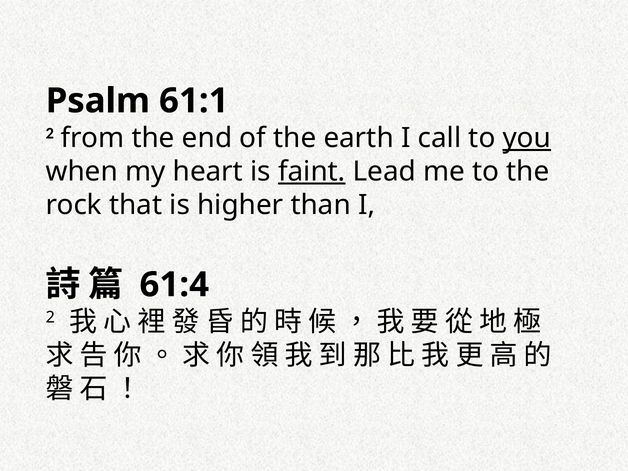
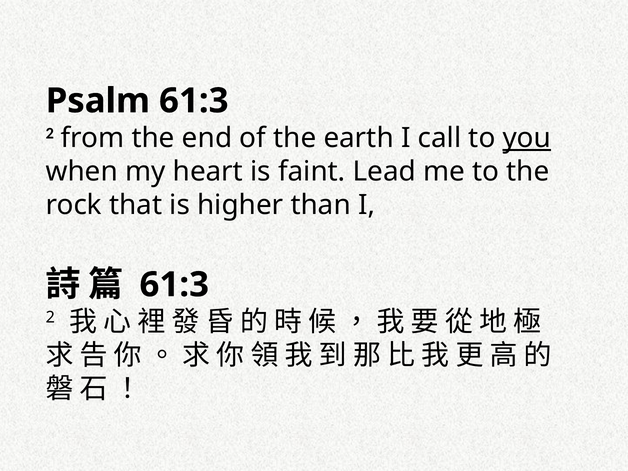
Psalm 61:1: 61:1 -> 61:3
faint underline: present -> none
61:4 at (174, 285): 61:4 -> 61:3
